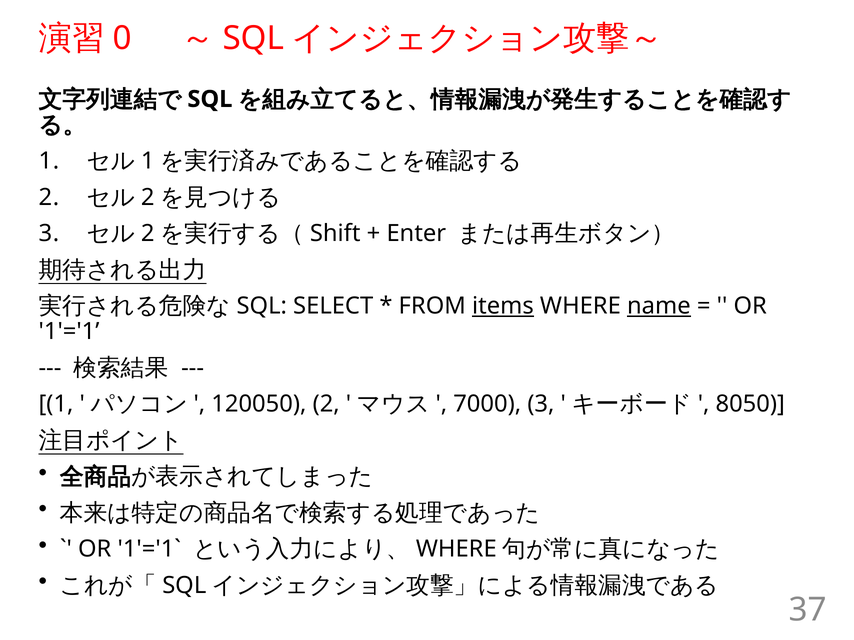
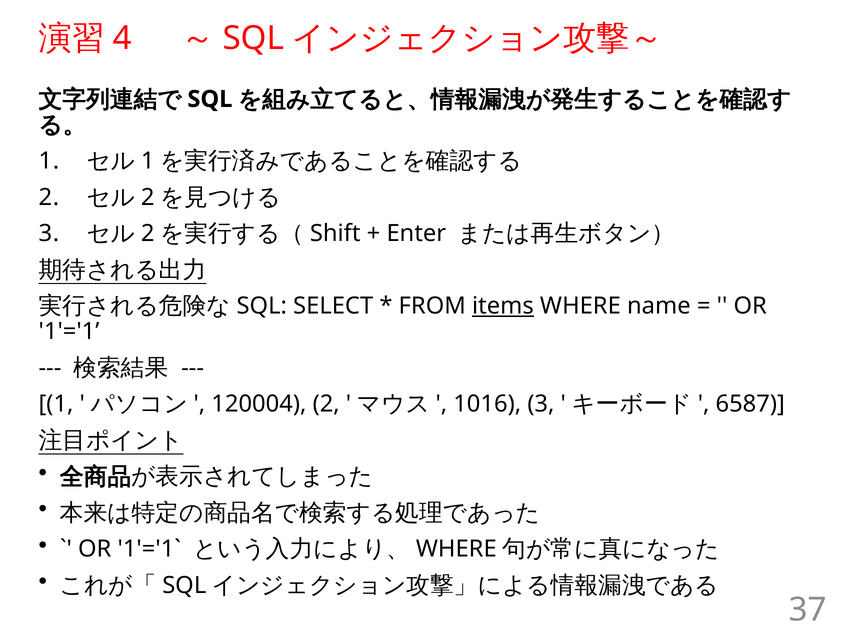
0: 0 -> 4
name underline: present -> none
120050: 120050 -> 120004
7000: 7000 -> 1016
8050: 8050 -> 6587
